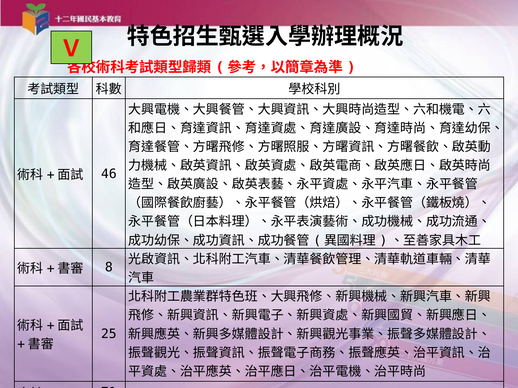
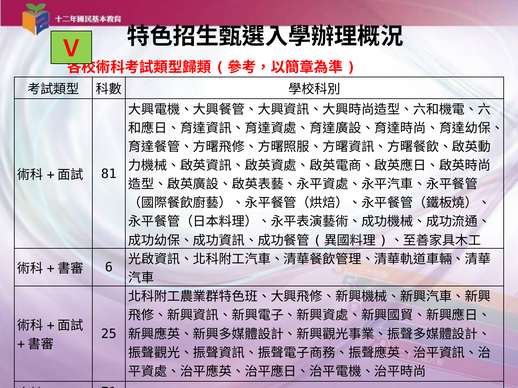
46: 46 -> 81
8: 8 -> 6
